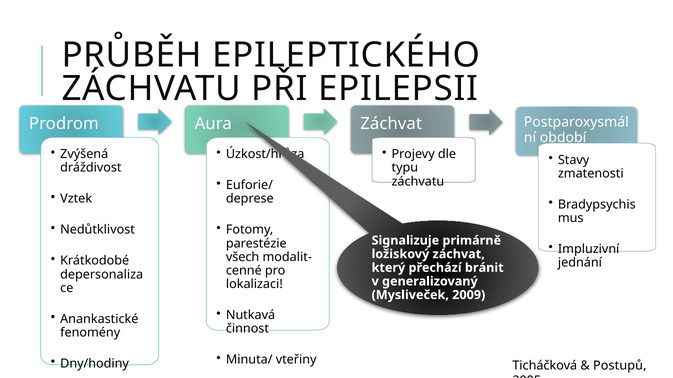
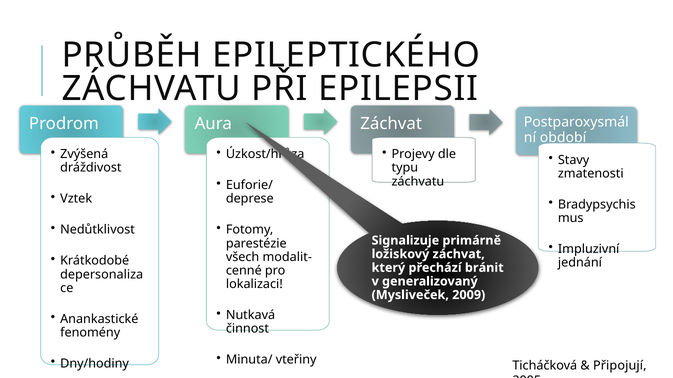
Postupů: Postupů -> Připojují
